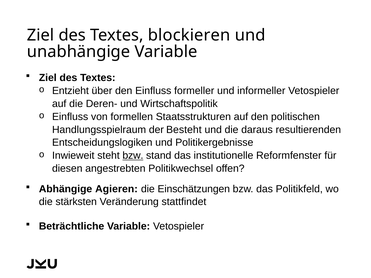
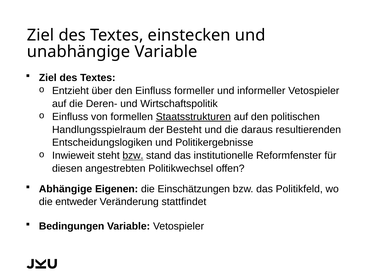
blockieren: blockieren -> einstecken
Staatsstrukturen underline: none -> present
Agieren: Agieren -> Eigenen
stärksten: stärksten -> entweder
Beträchtliche: Beträchtliche -> Bedingungen
